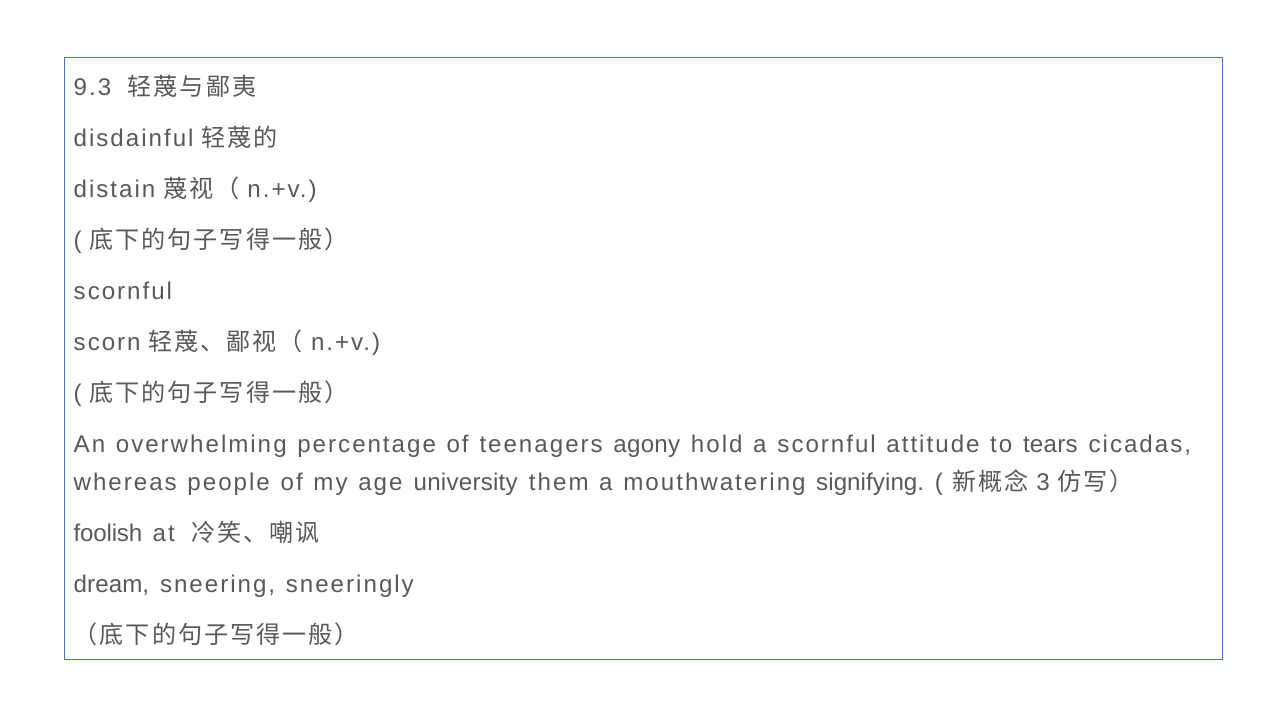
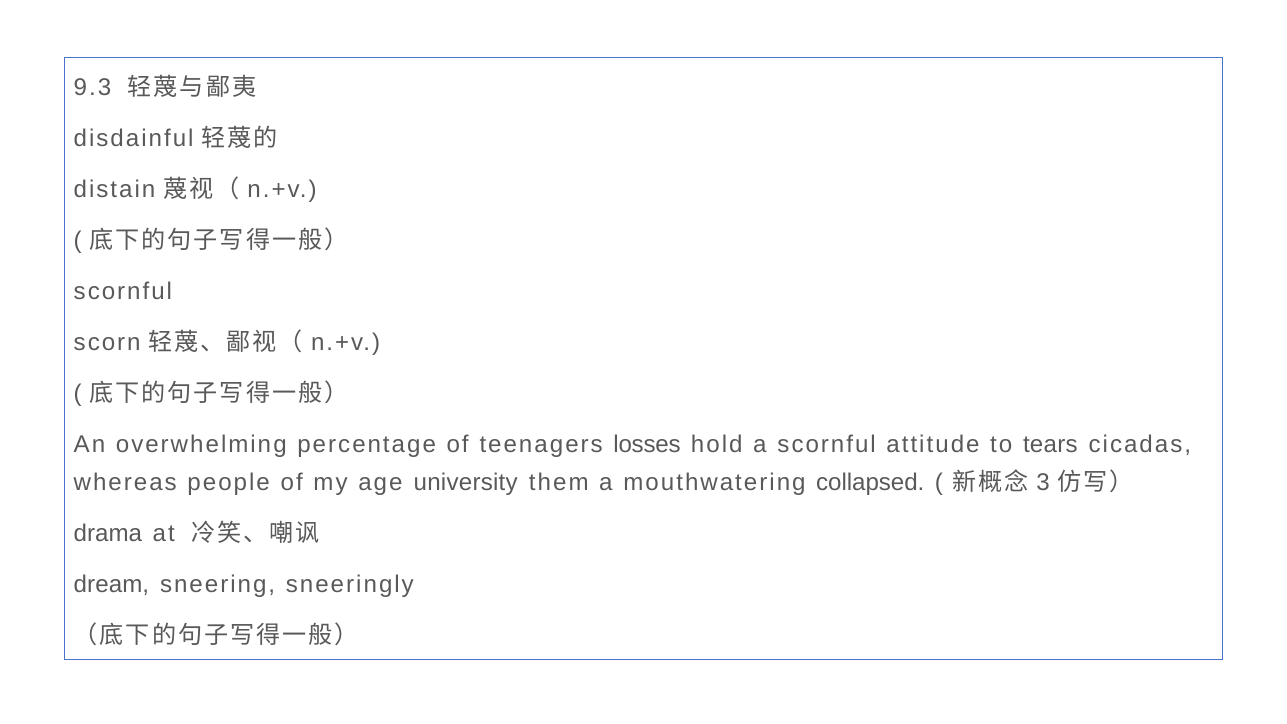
agony: agony -> losses
signifying: signifying -> collapsed
foolish: foolish -> drama
